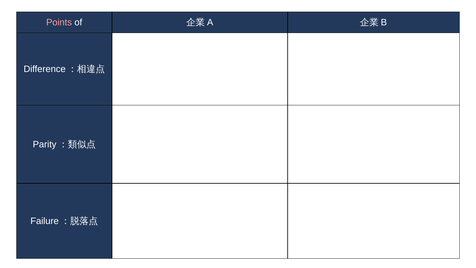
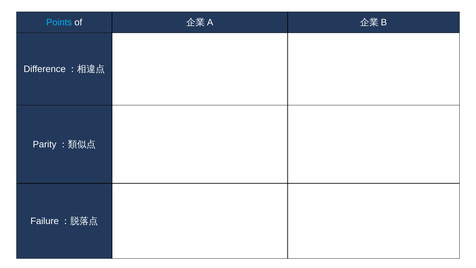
Points colour: pink -> light blue
